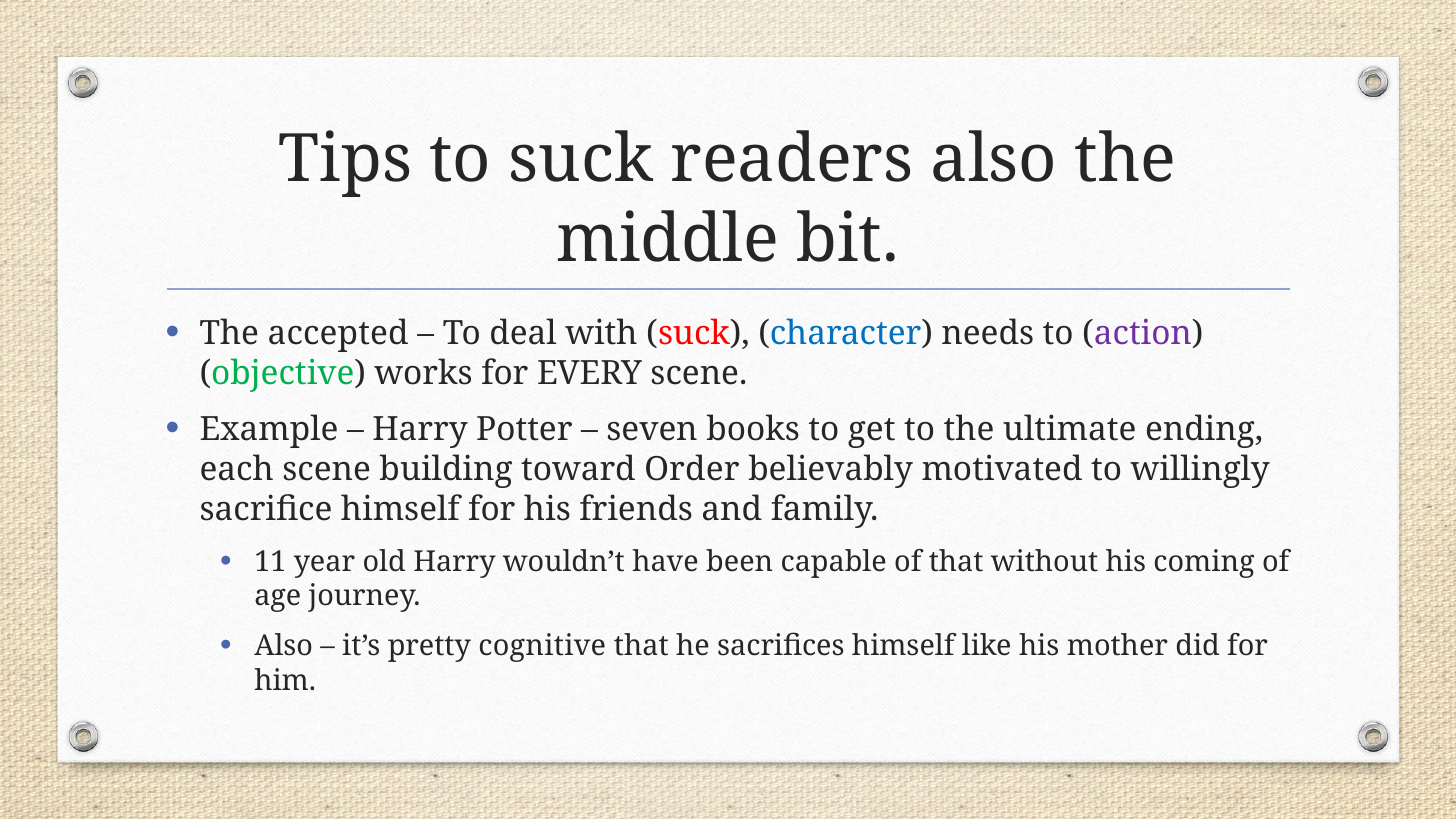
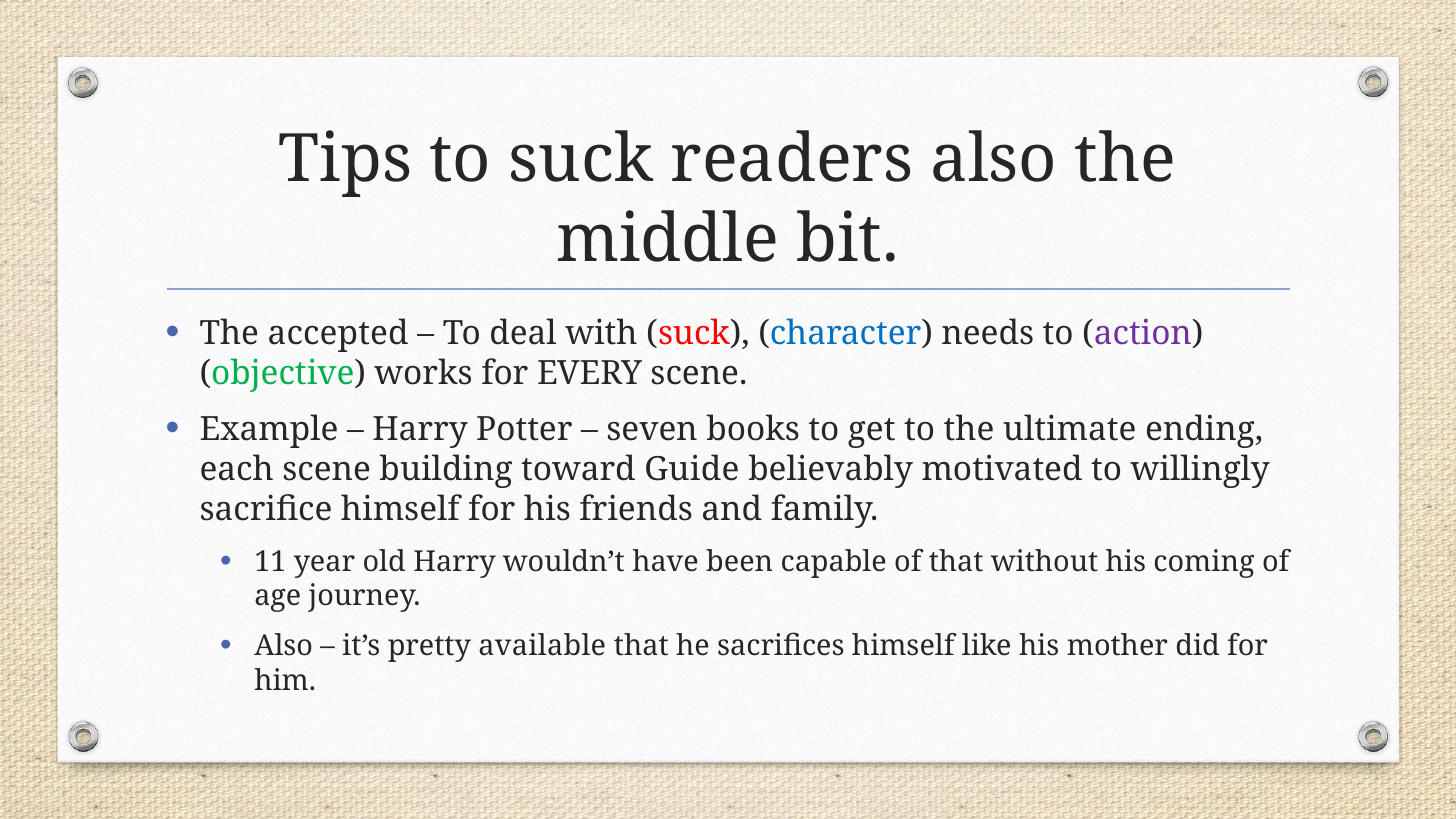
Order: Order -> Guide
cognitive: cognitive -> available
